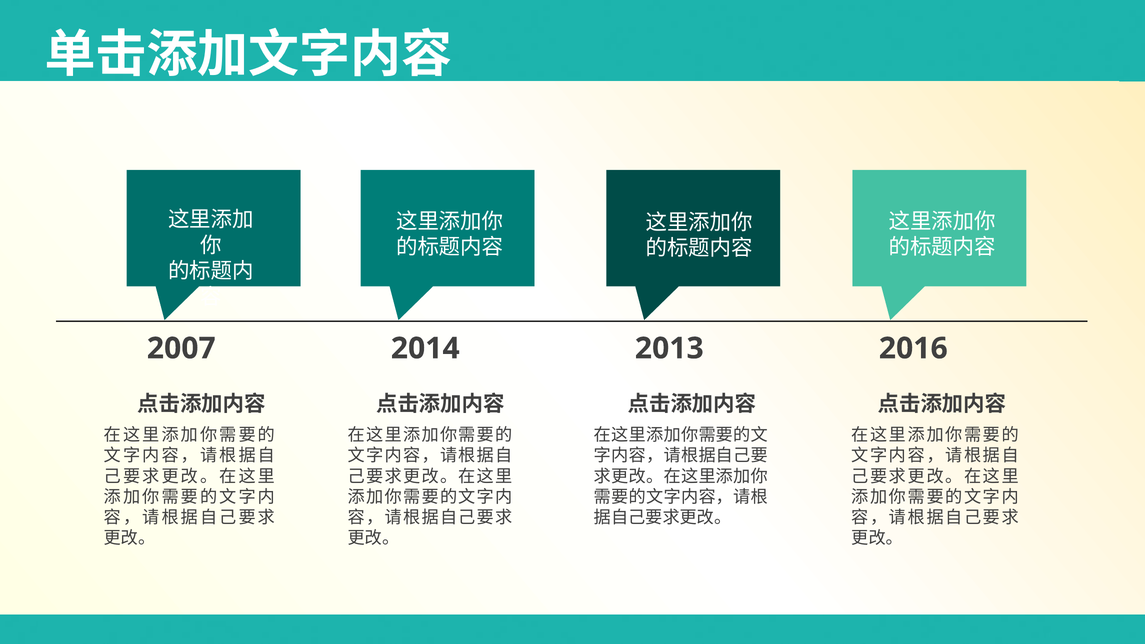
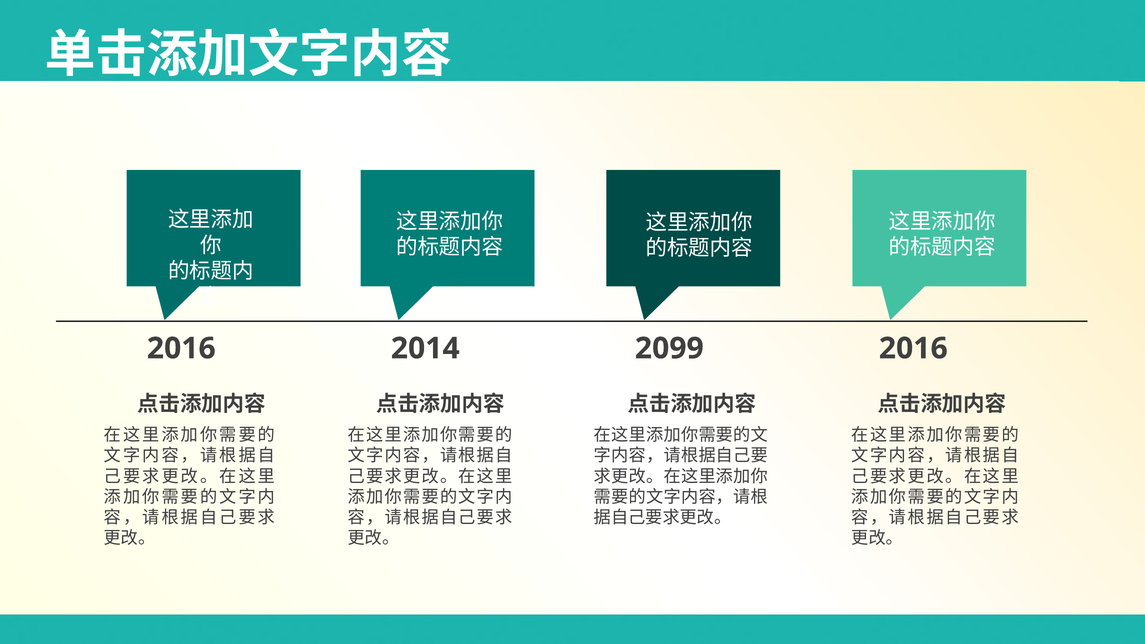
2007 at (181, 348): 2007 -> 2016
2013: 2013 -> 2099
